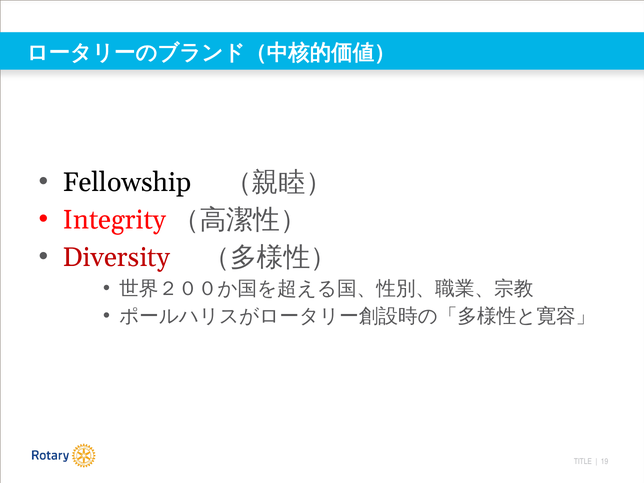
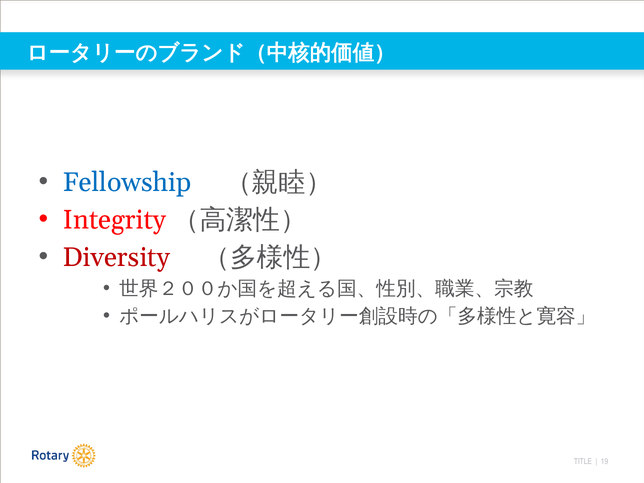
Fellowship colour: black -> blue
